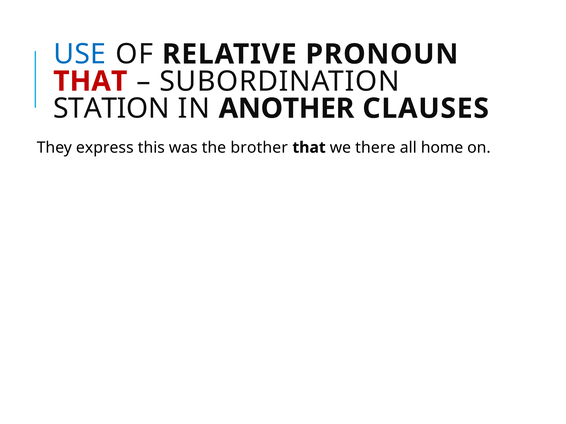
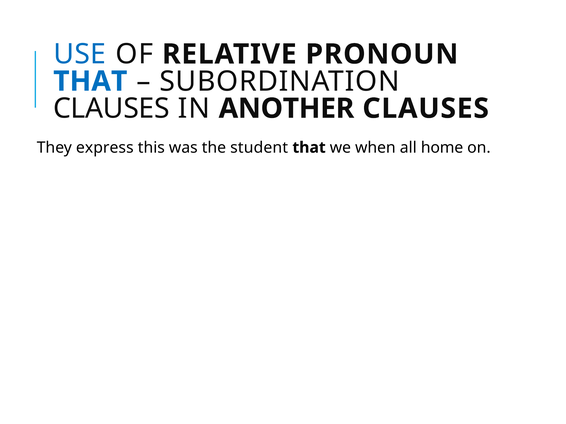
THAT at (90, 81) colour: red -> blue
STATION at (111, 109): STATION -> CLAUSES
brother: brother -> student
there: there -> when
